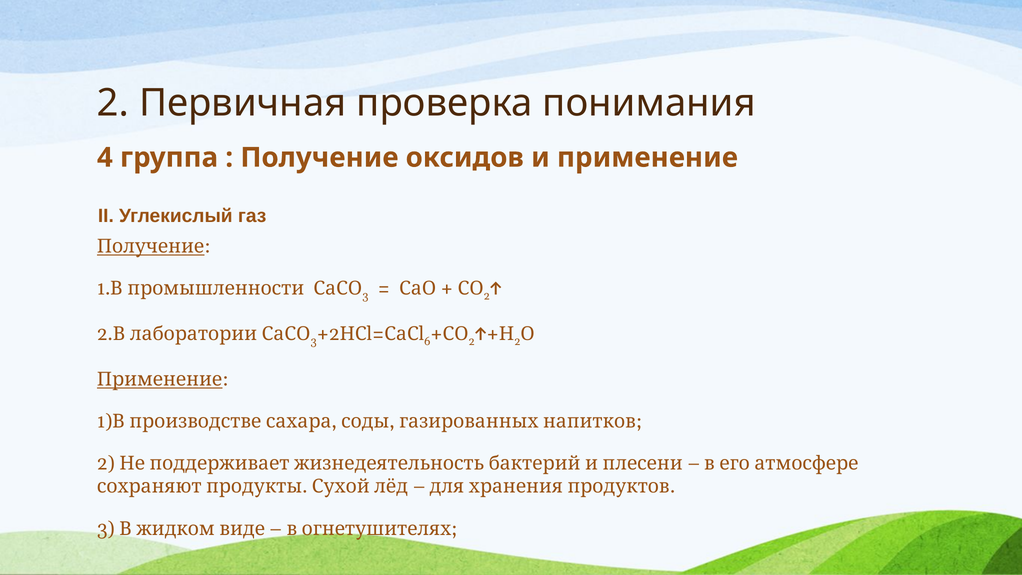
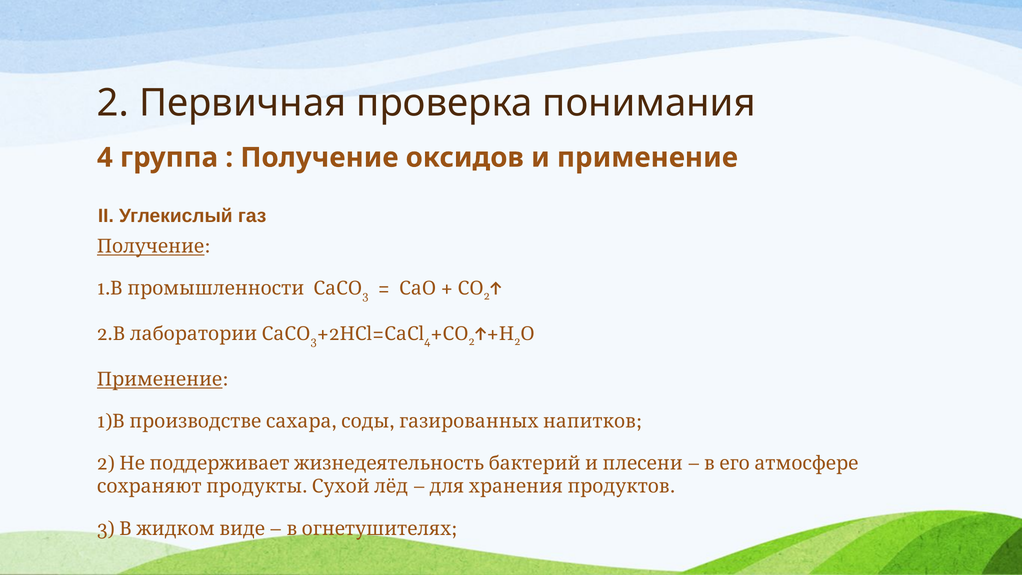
6 at (427, 341): 6 -> 4
